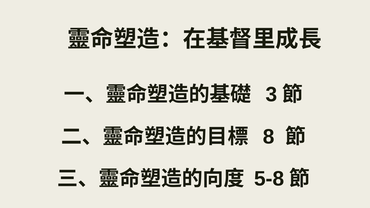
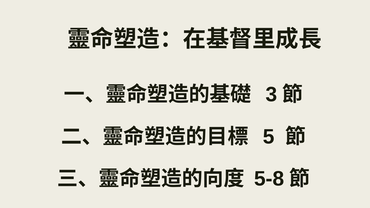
8: 8 -> 5
